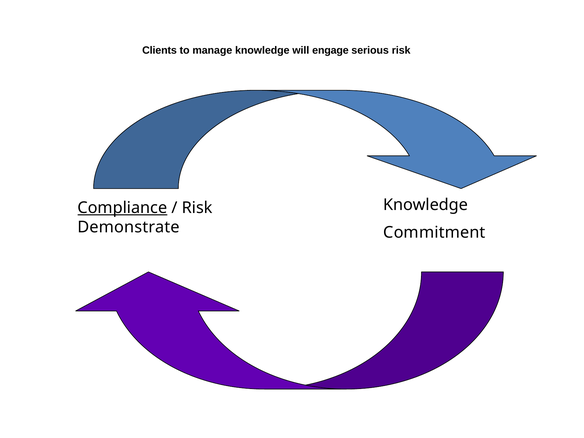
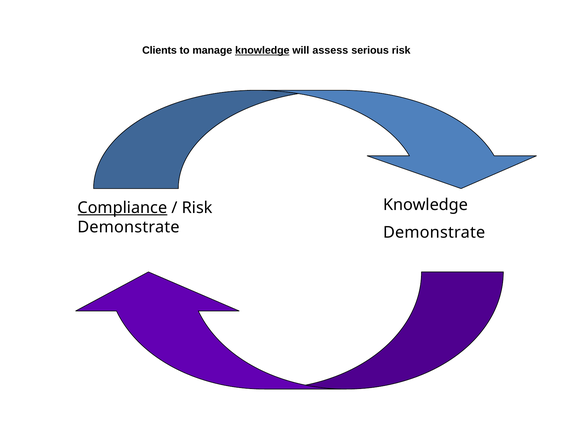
knowledge at (262, 50) underline: none -> present
engage: engage -> assess
Commitment at (434, 233): Commitment -> Demonstrate
